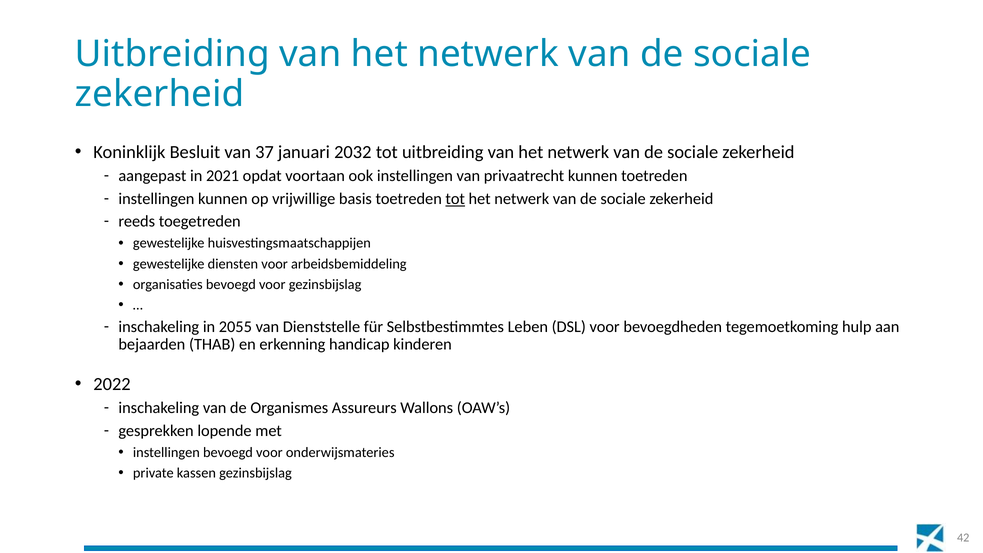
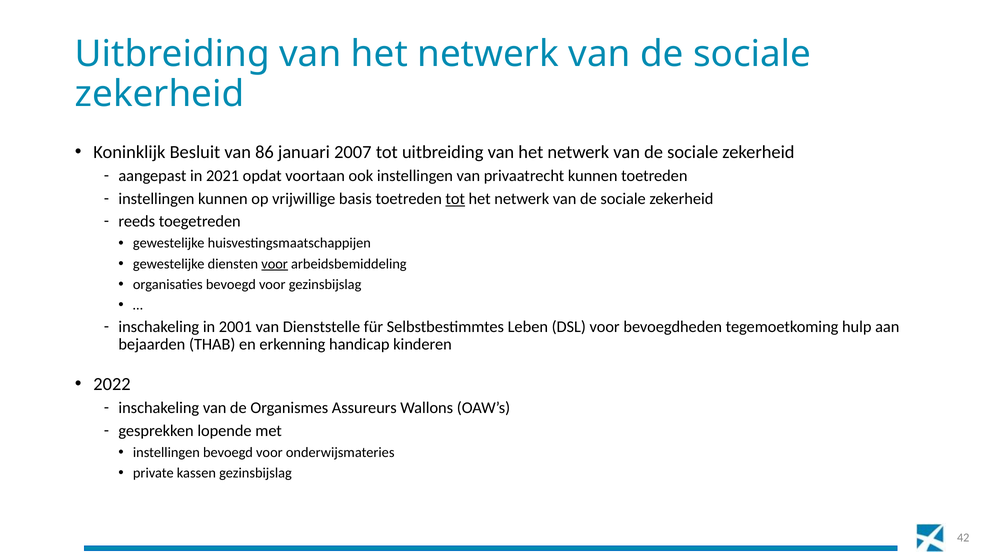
37: 37 -> 86
2032: 2032 -> 2007
voor at (275, 264) underline: none -> present
2055: 2055 -> 2001
